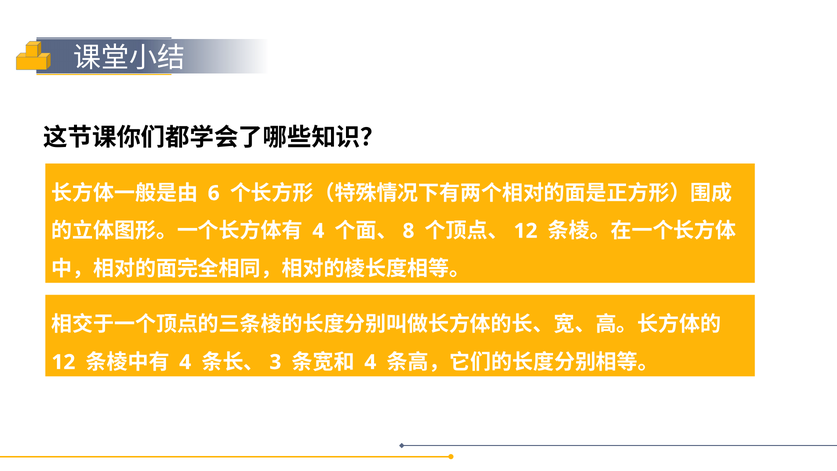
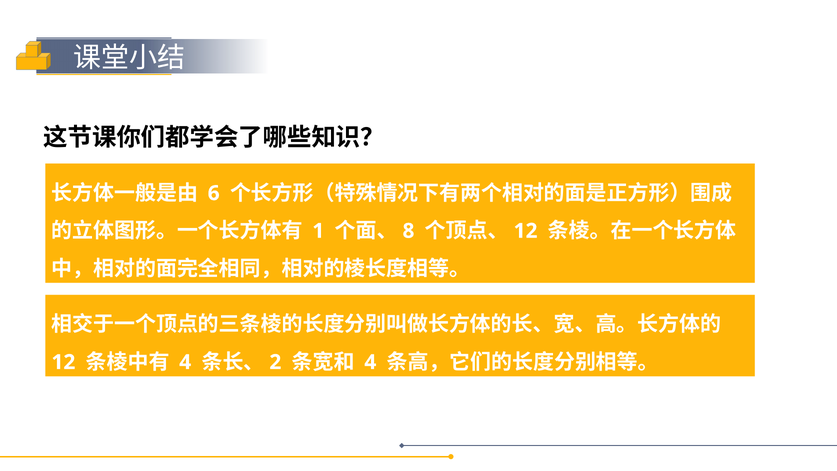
4 at (318, 231): 4 -> 1
3: 3 -> 2
